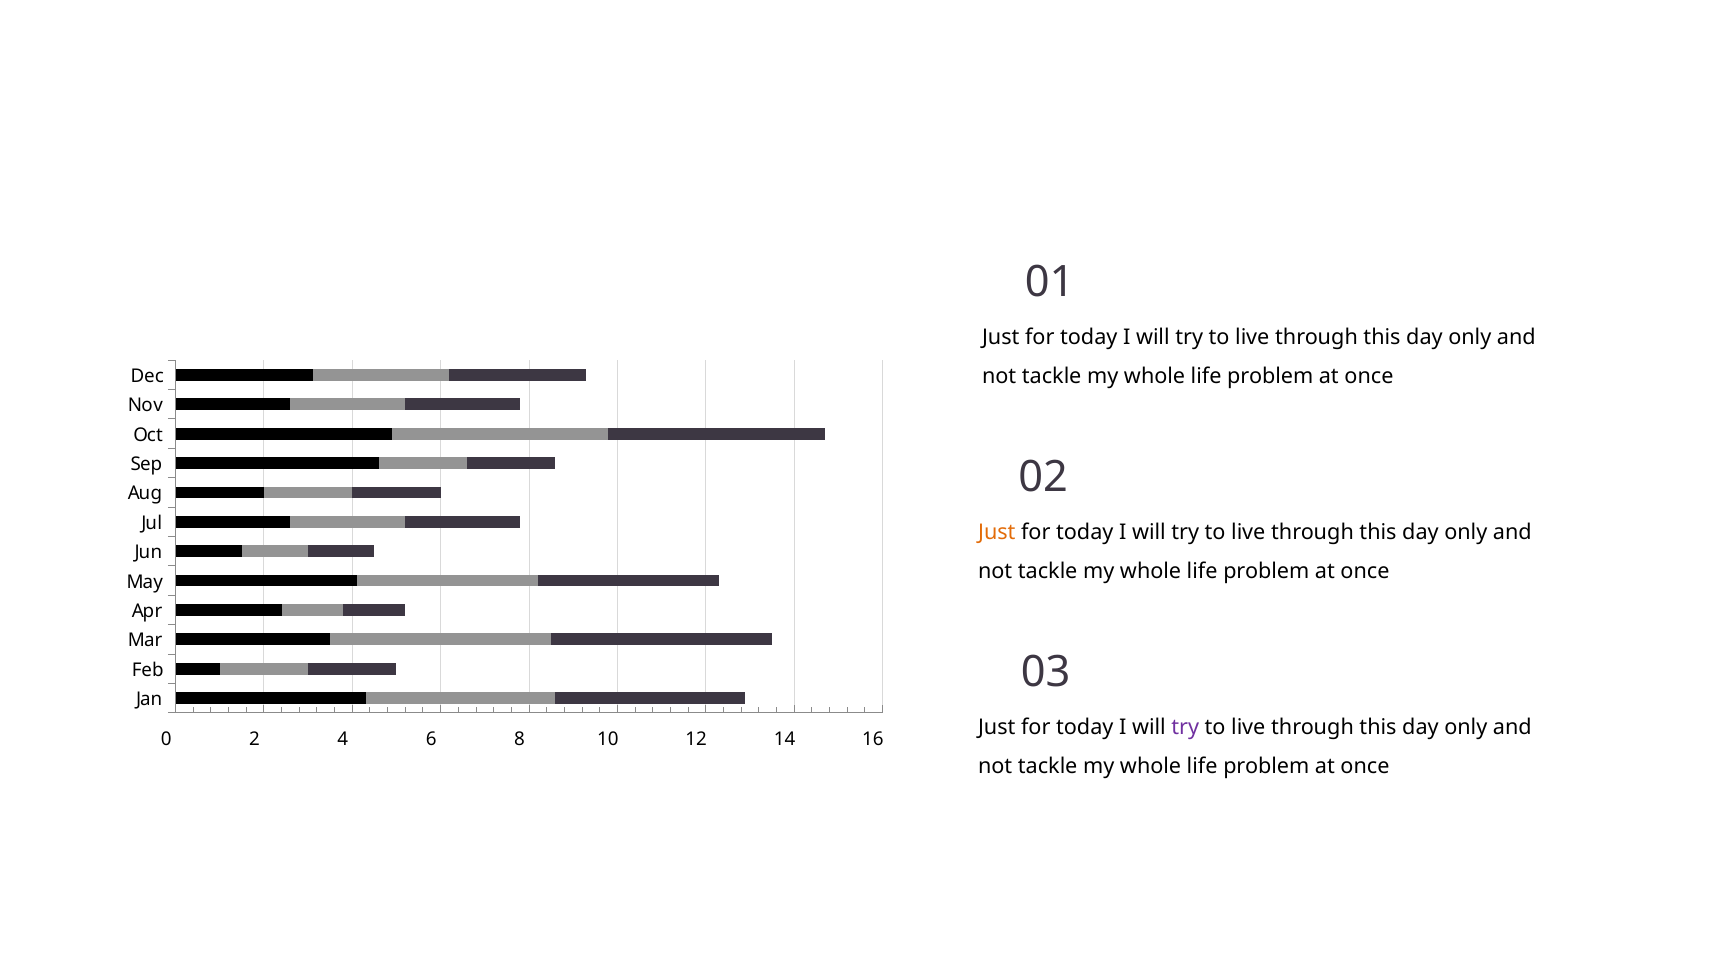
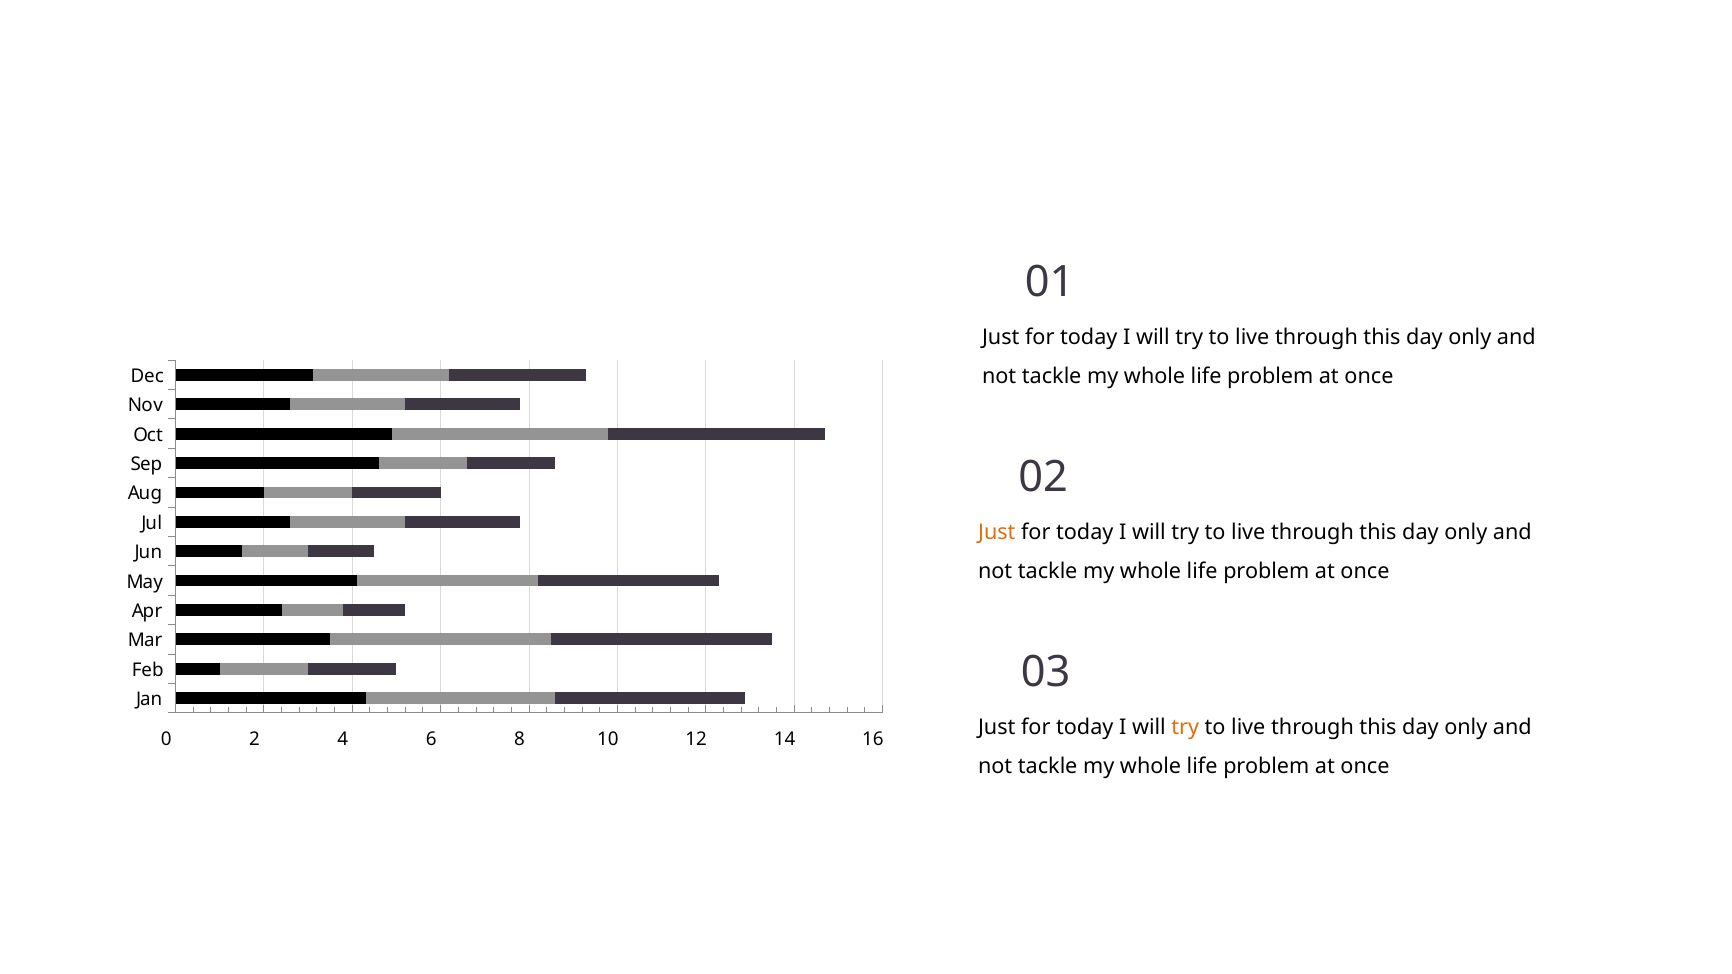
try at (1185, 728) colour: purple -> orange
